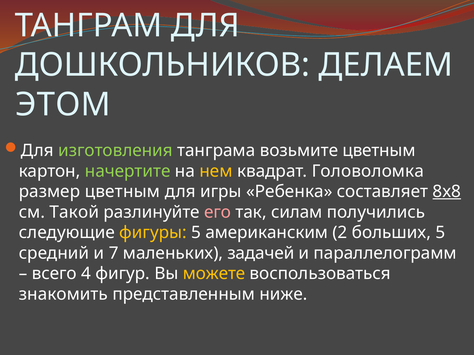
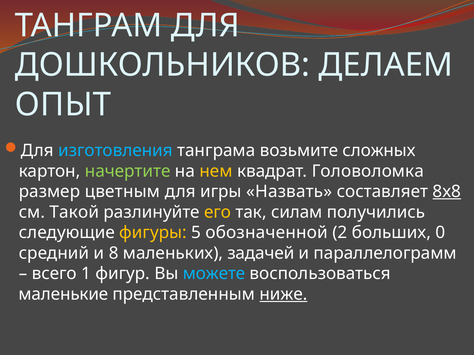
ЭТОМ: ЭТОМ -> ОПЫТ
изготовления colour: light green -> light blue
возьмите цветным: цветным -> сложных
Ребенка: Ребенка -> Назвать
его colour: pink -> yellow
американским: американским -> обозначенной
больших 5: 5 -> 0
7: 7 -> 8
4: 4 -> 1
можете colour: yellow -> light blue
знакомить: знакомить -> маленькие
ниже underline: none -> present
